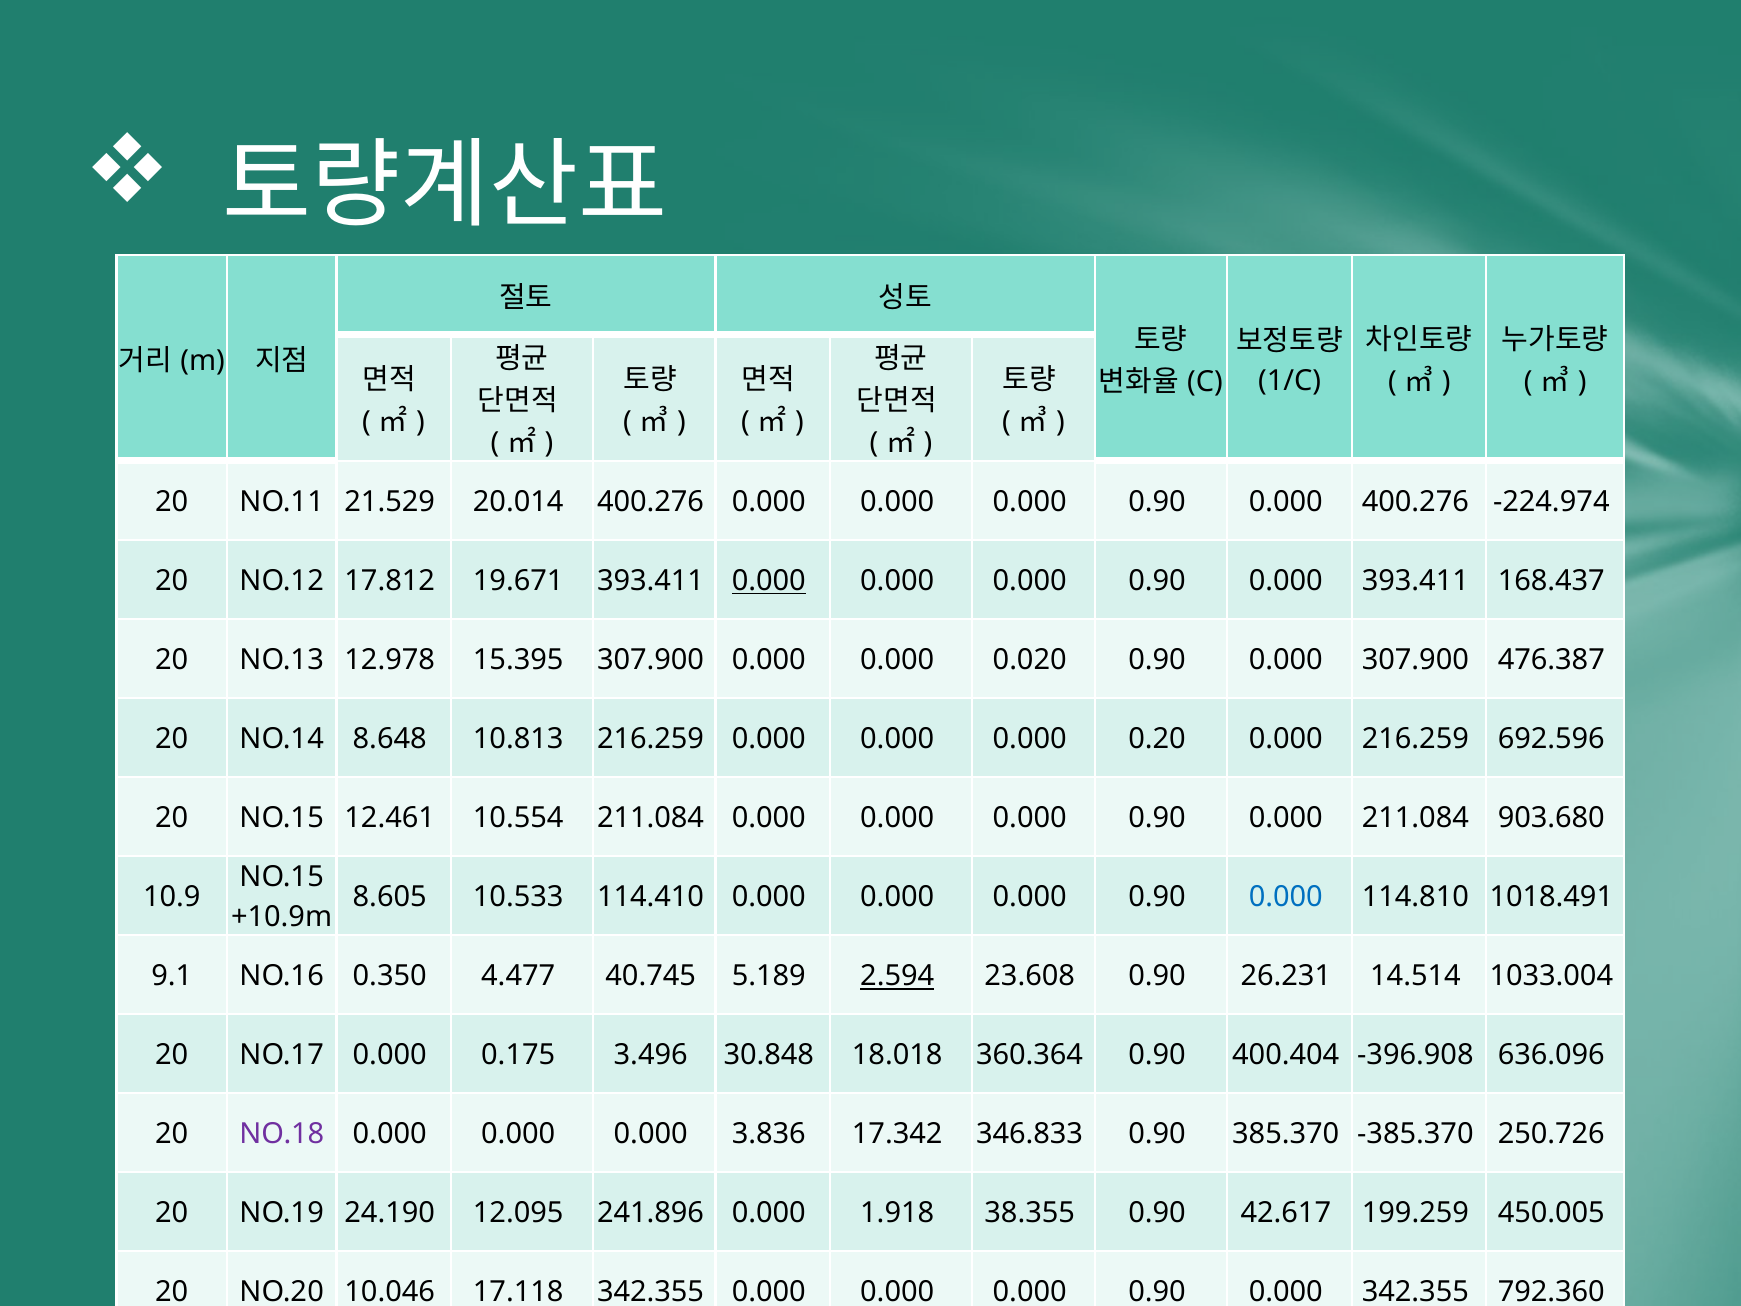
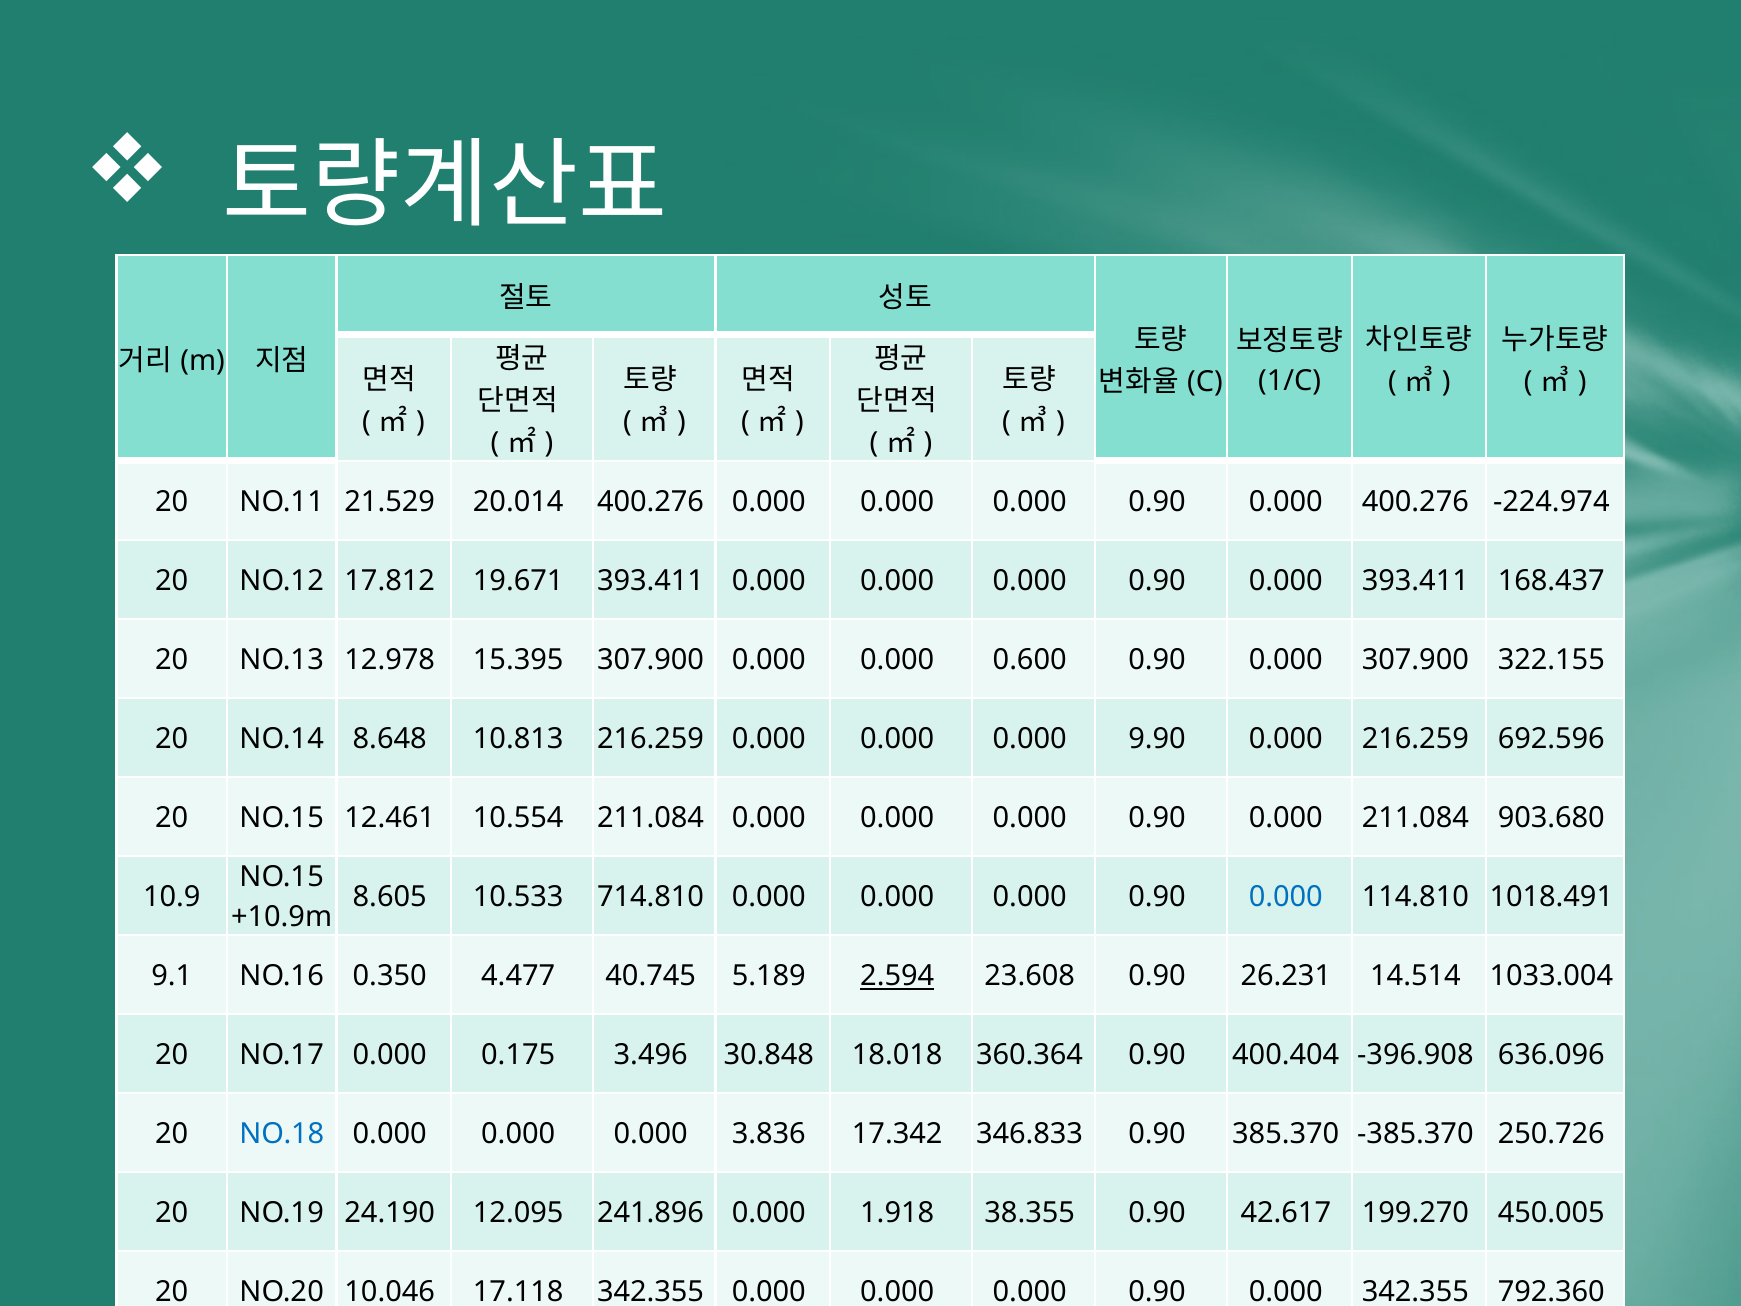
0.000 at (769, 581) underline: present -> none
0.020: 0.020 -> 0.600
476.387: 476.387 -> 322.155
0.20: 0.20 -> 9.90
114.410: 114.410 -> 714.810
NO.18 colour: purple -> blue
199.259: 199.259 -> 199.270
